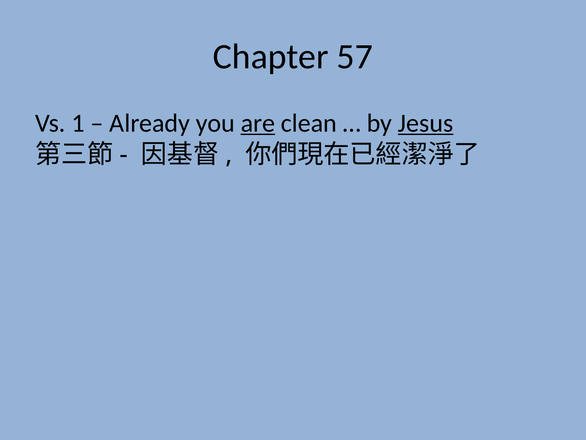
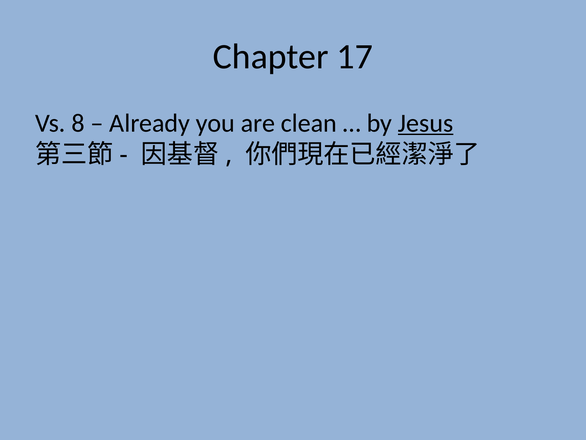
57: 57 -> 17
1: 1 -> 8
are underline: present -> none
